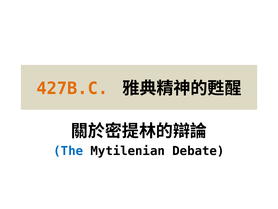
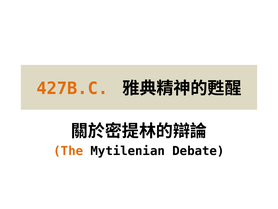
The colour: blue -> orange
